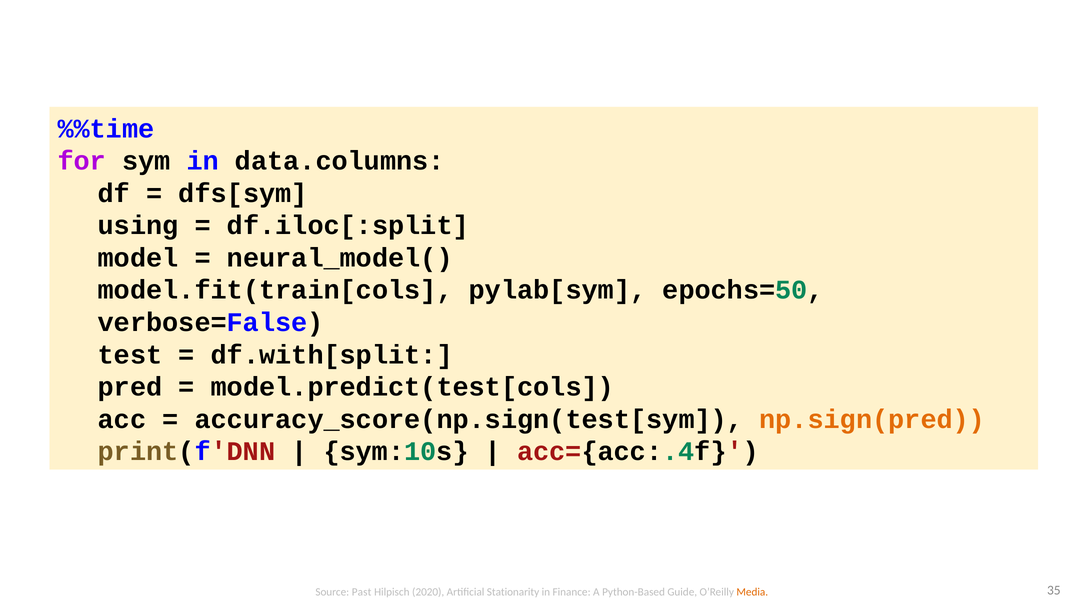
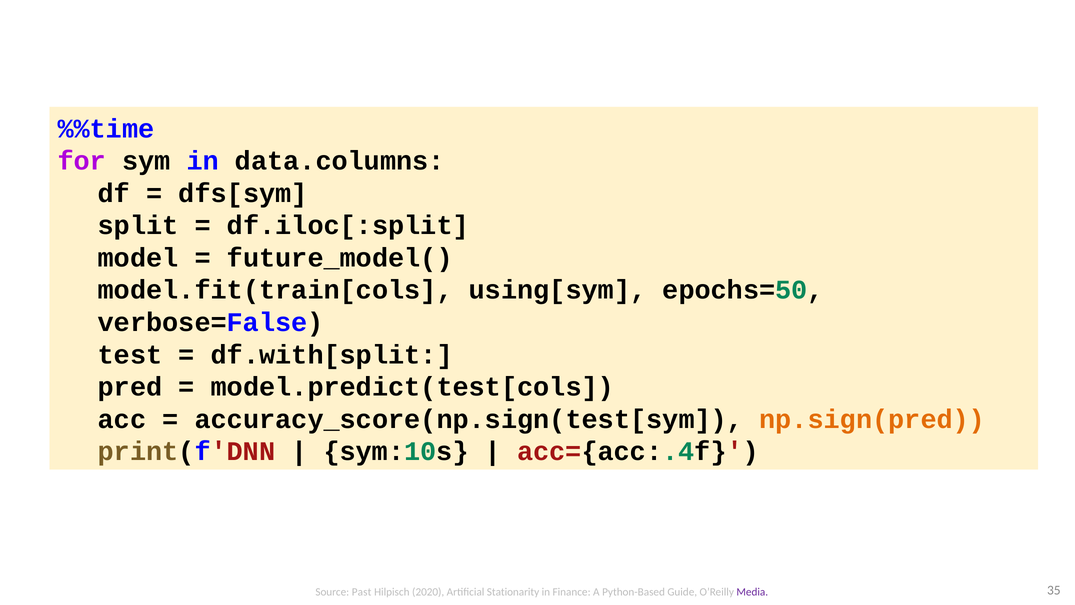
using: using -> split
neural_model(: neural_model( -> future_model(
pylab[sym: pylab[sym -> using[sym
Media colour: orange -> purple
